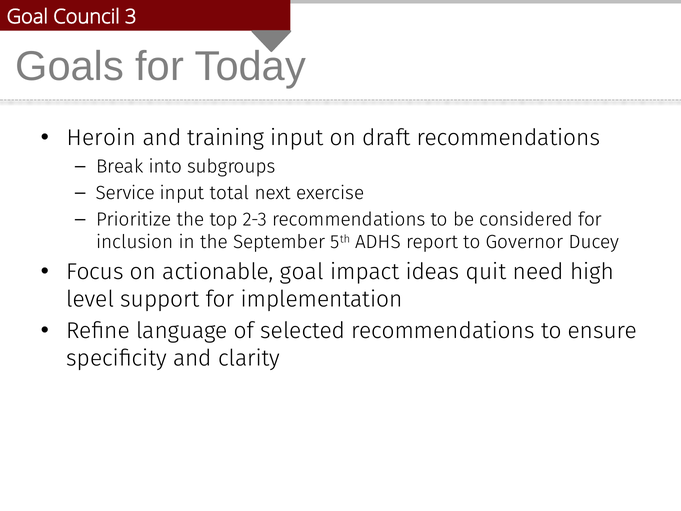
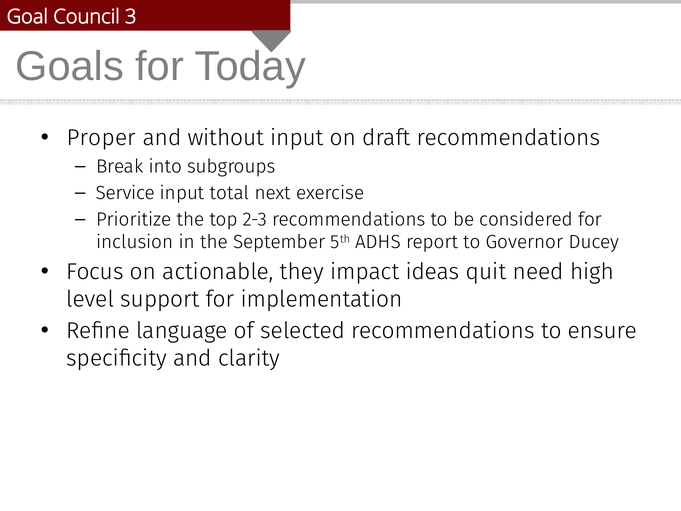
Heroin: Heroin -> Proper
training: training -> without
actionable goal: goal -> they
